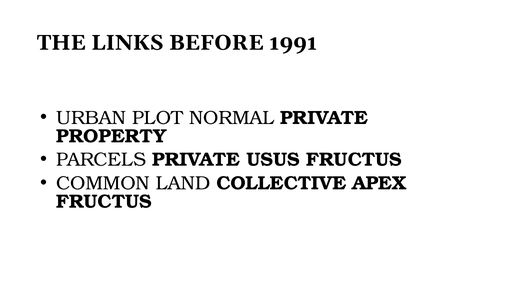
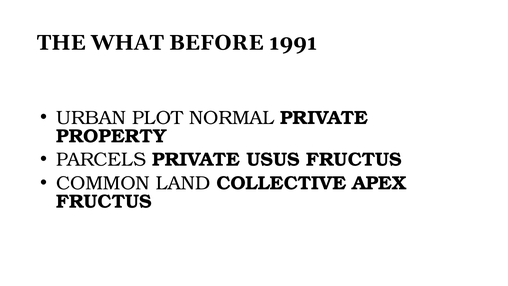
LINKS: LINKS -> WHAT
